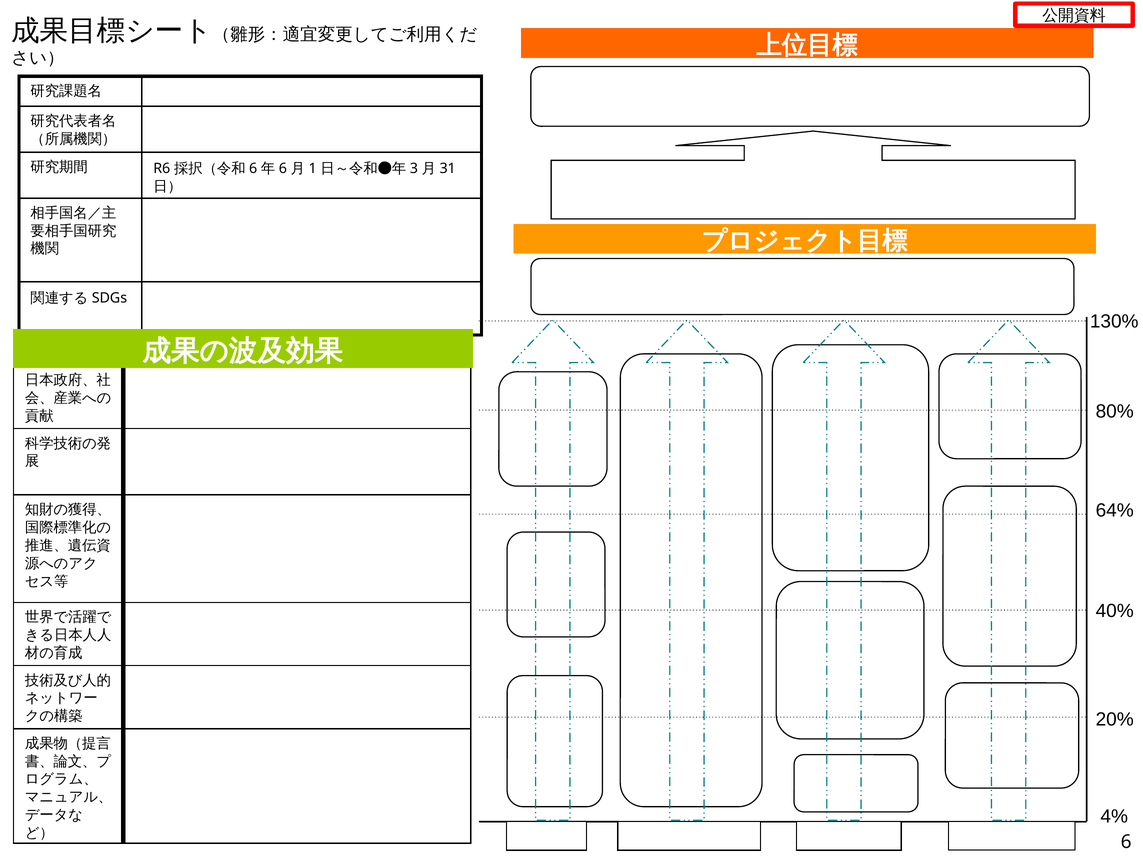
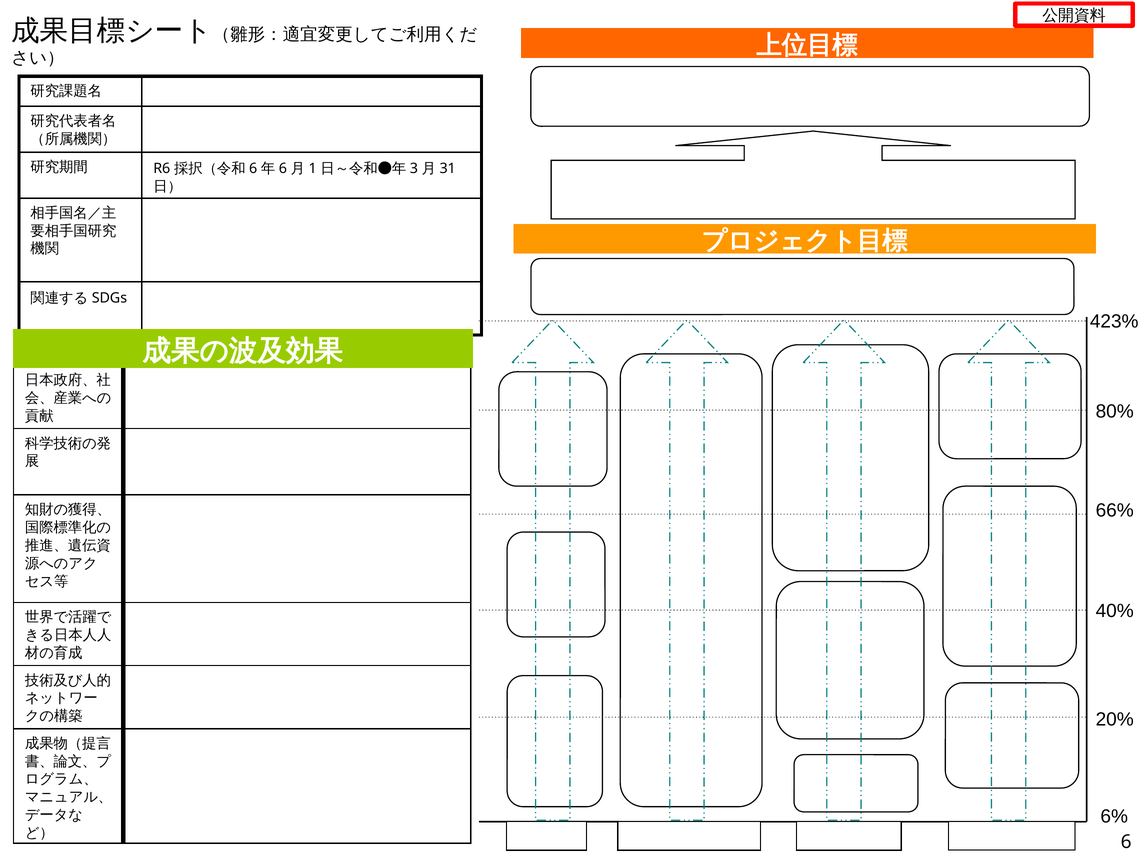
130%: 130% -> 423%
64%: 64% -> 66%
4%: 4% -> 6%
